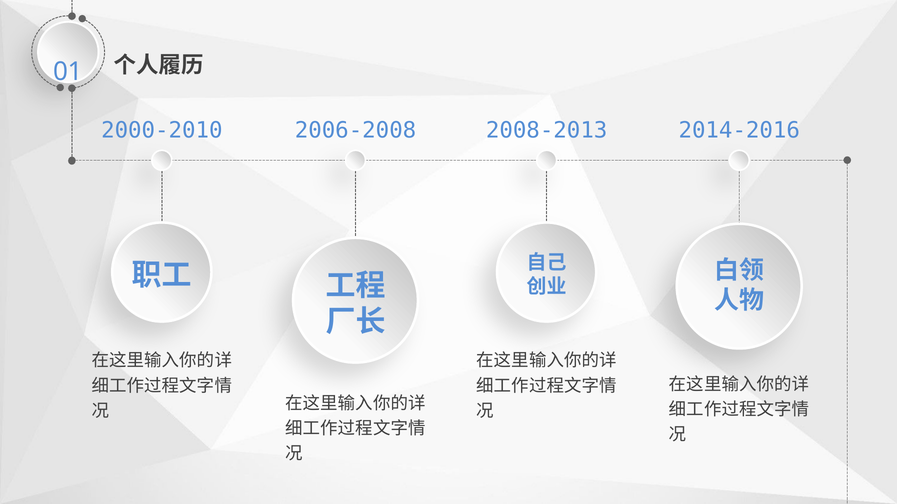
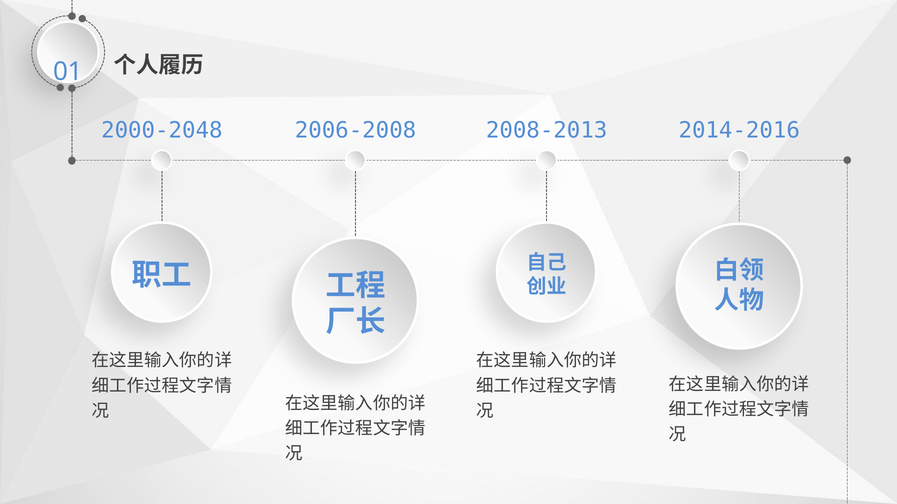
2000-2010: 2000-2010 -> 2000-2048
